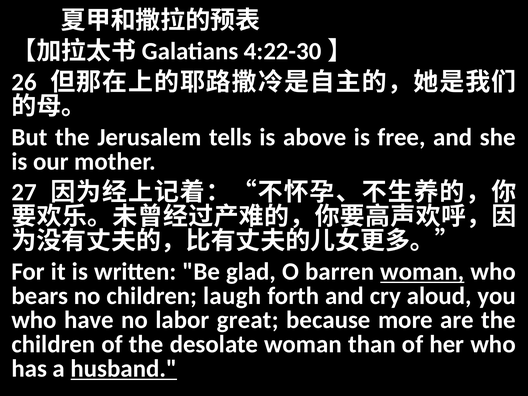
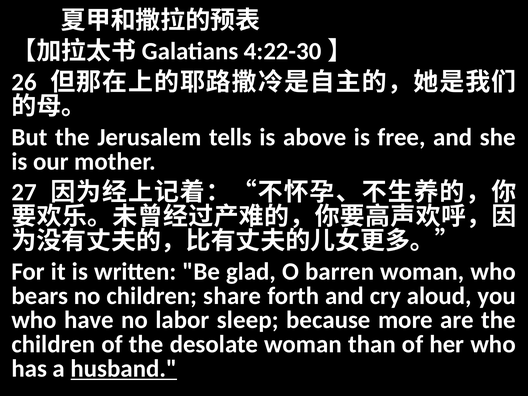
woman at (422, 272) underline: present -> none
laugh: laugh -> share
great: great -> sleep
